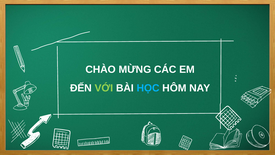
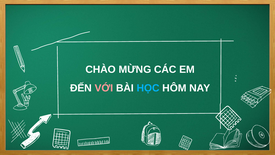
VỚI colour: light green -> pink
